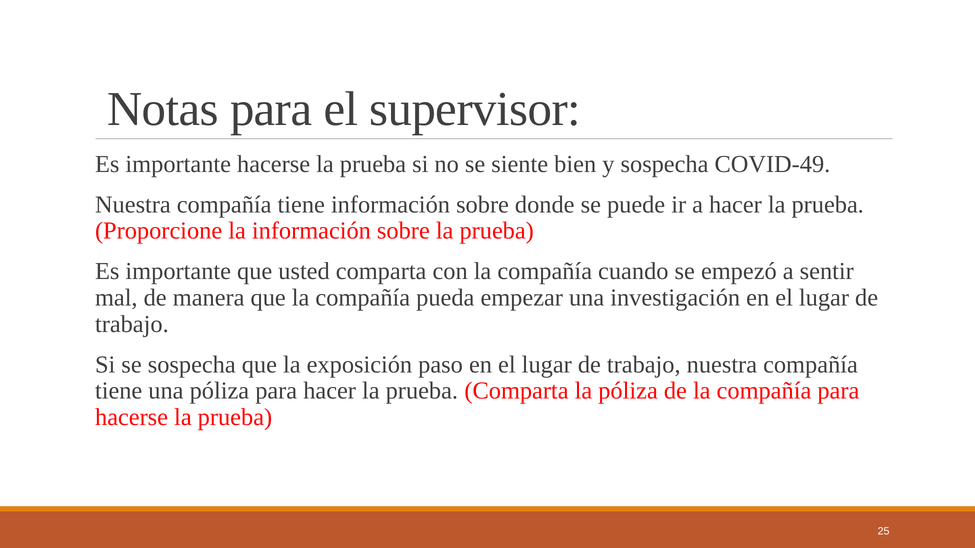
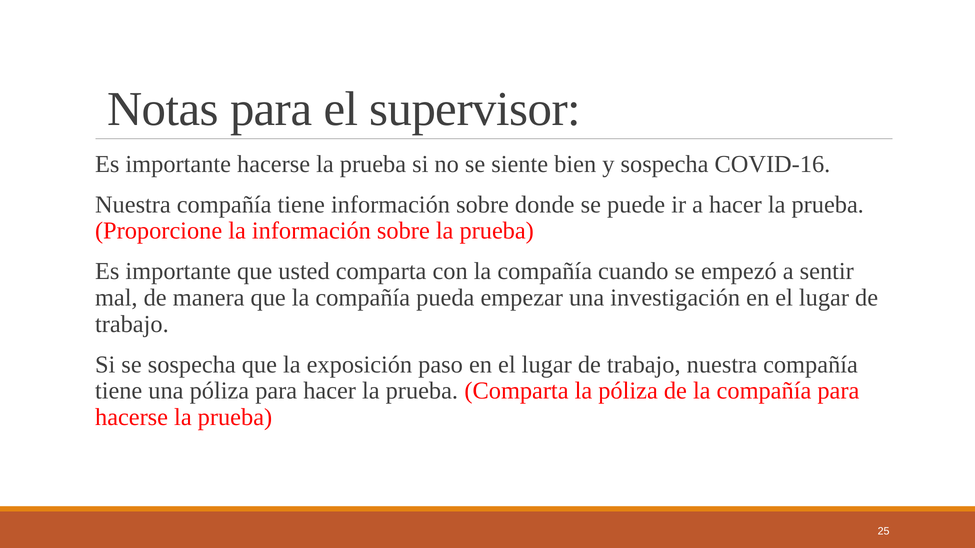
COVID-49: COVID-49 -> COVID-16
